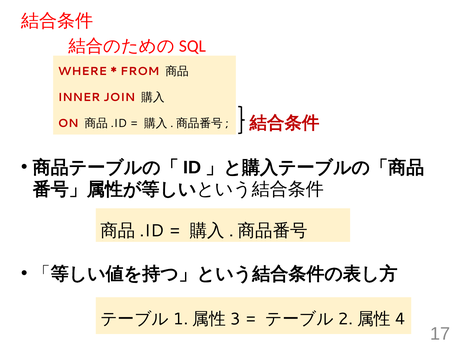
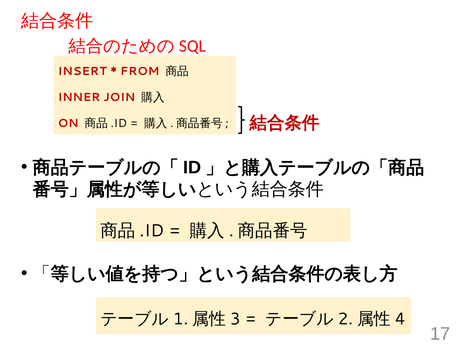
WHERE: WHERE -> INSERT
